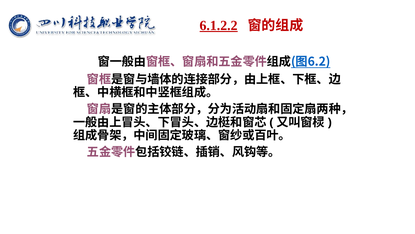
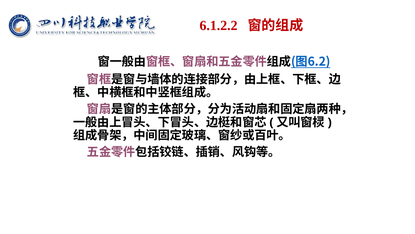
6.1.2.2 underline: present -> none
